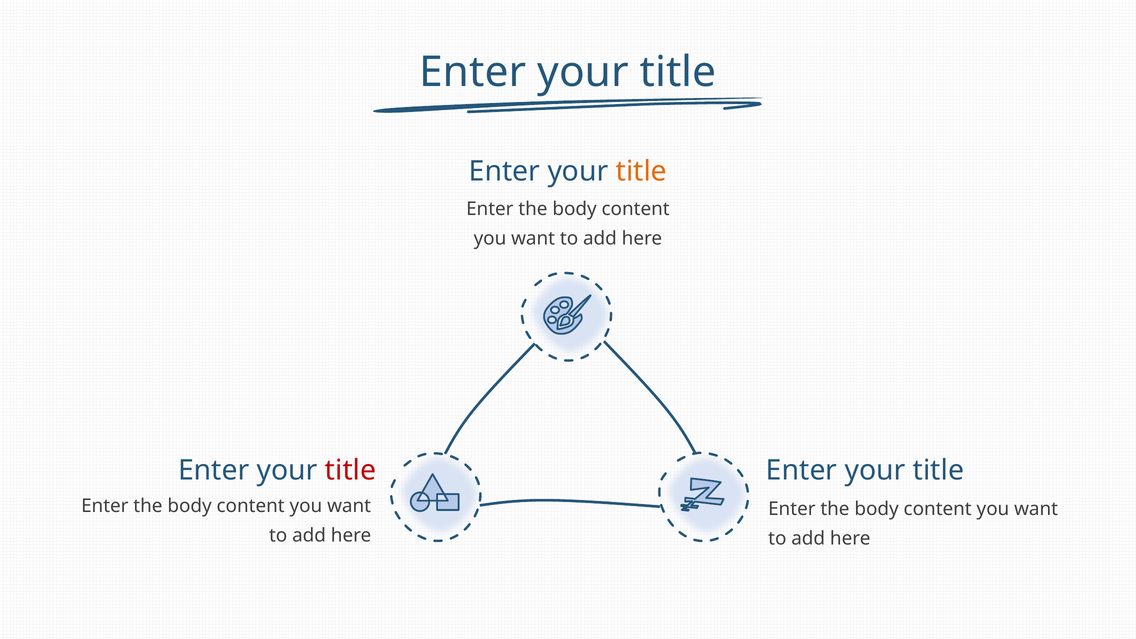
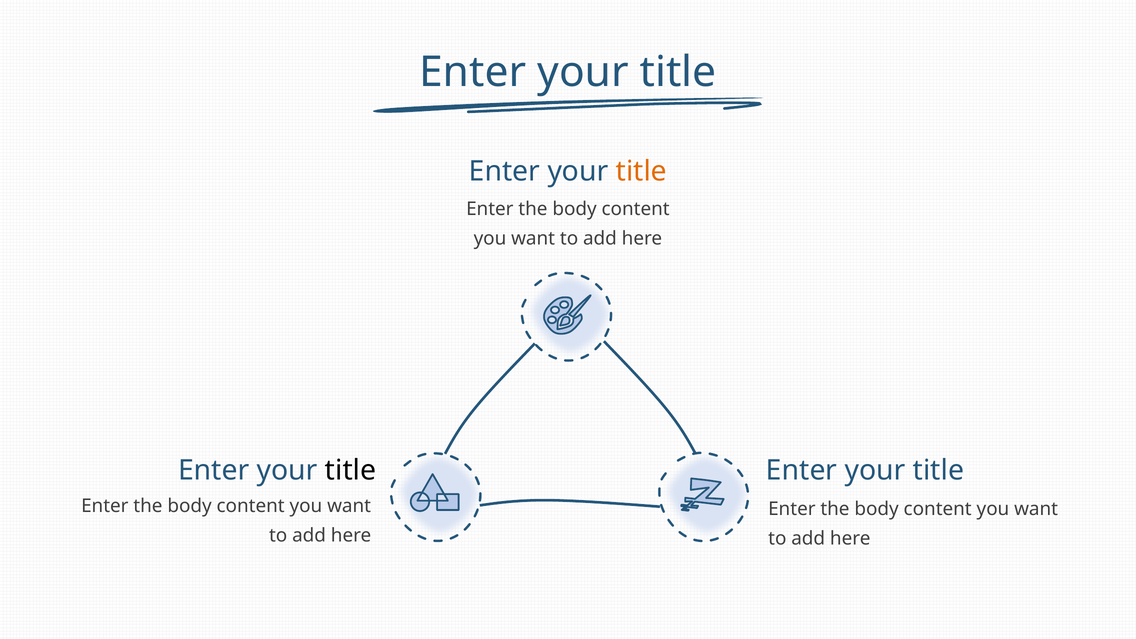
title at (351, 470) colour: red -> black
